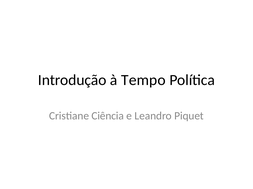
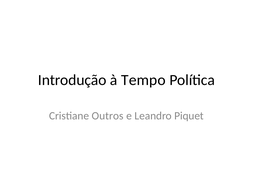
Ciência: Ciência -> Outros
